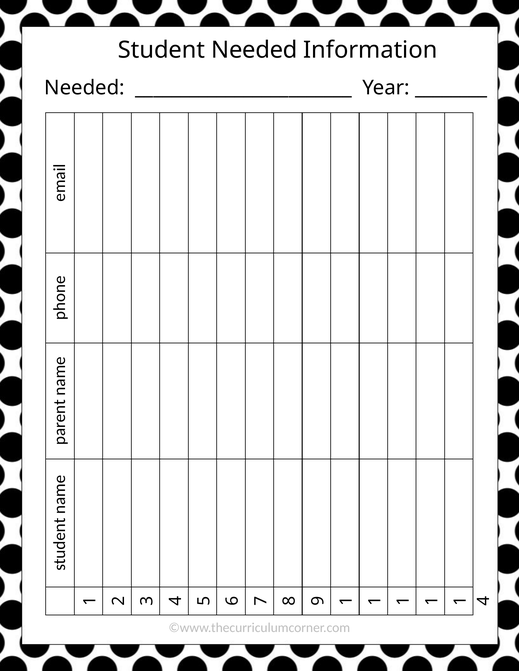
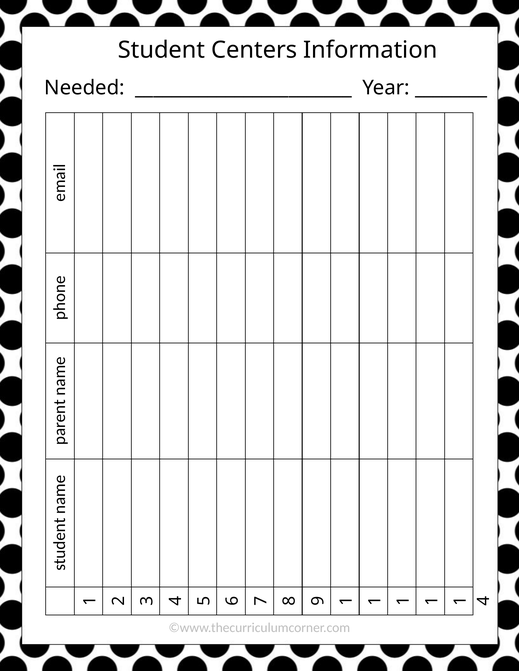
Student Needed: Needed -> Centers
